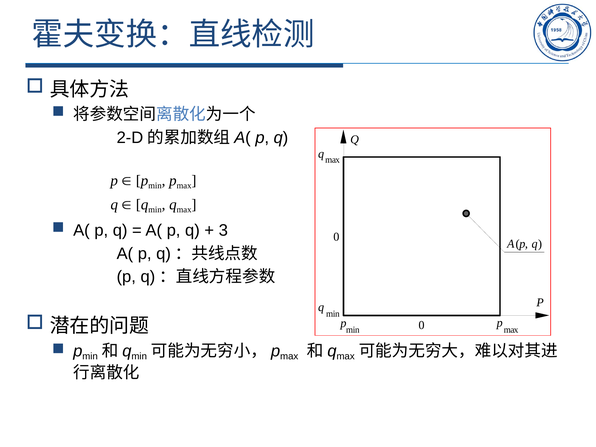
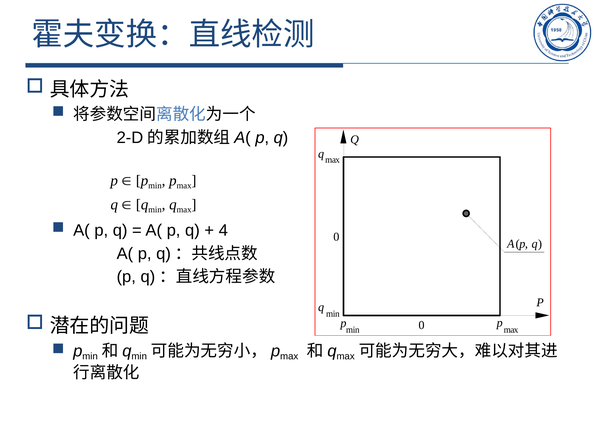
3: 3 -> 4
